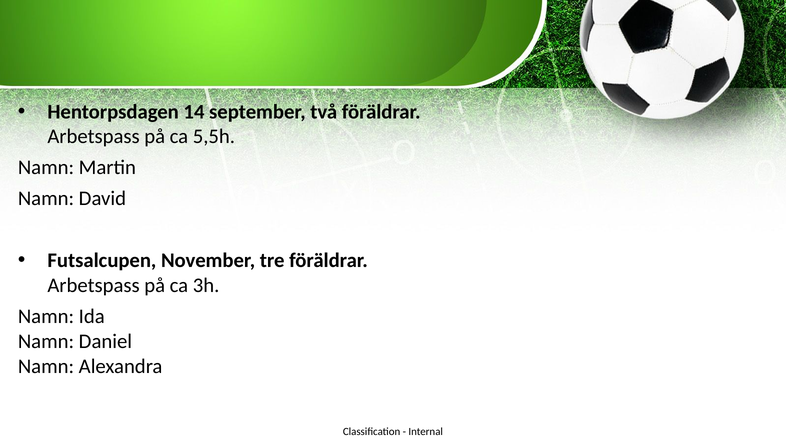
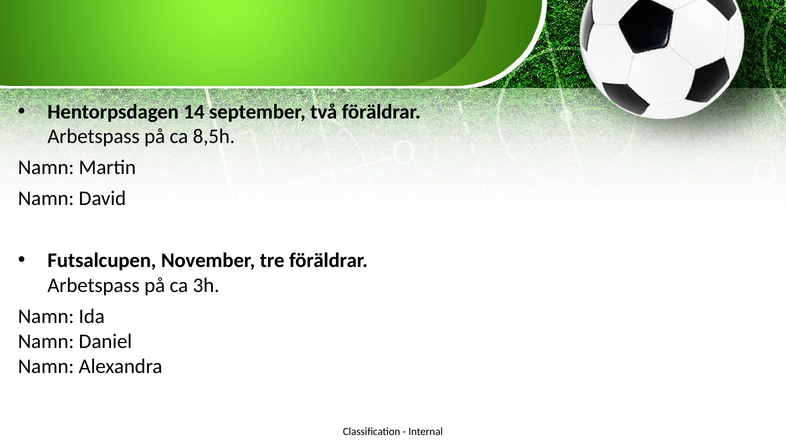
5,5h: 5,5h -> 8,5h
